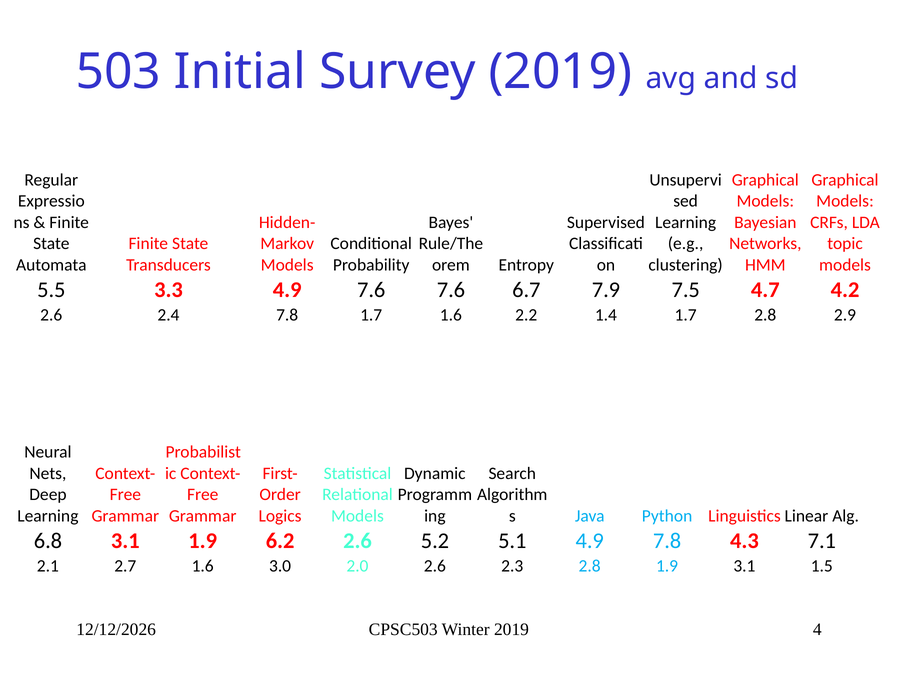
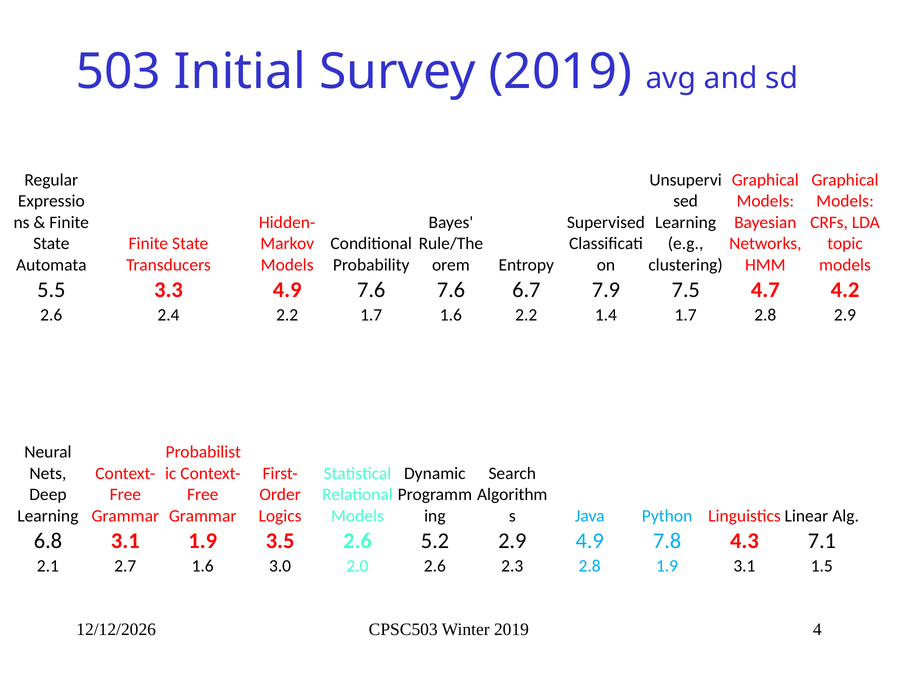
2.4 7.8: 7.8 -> 2.2
6.2: 6.2 -> 3.5
5.2 5.1: 5.1 -> 2.9
